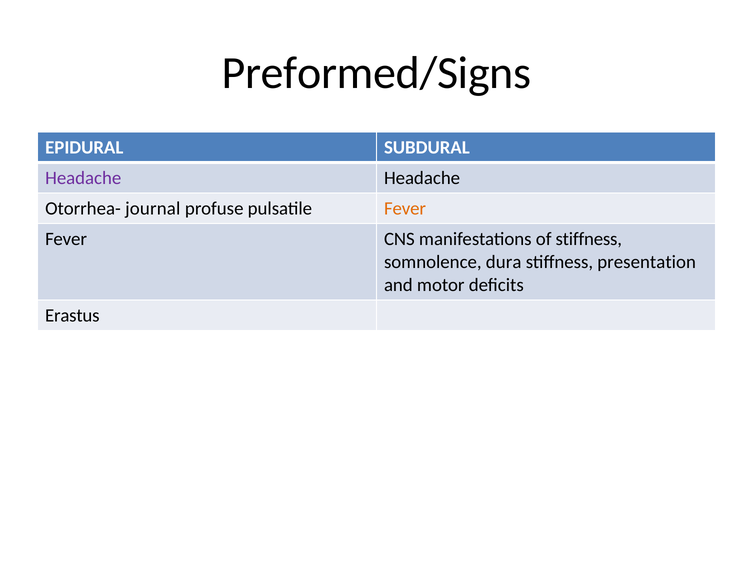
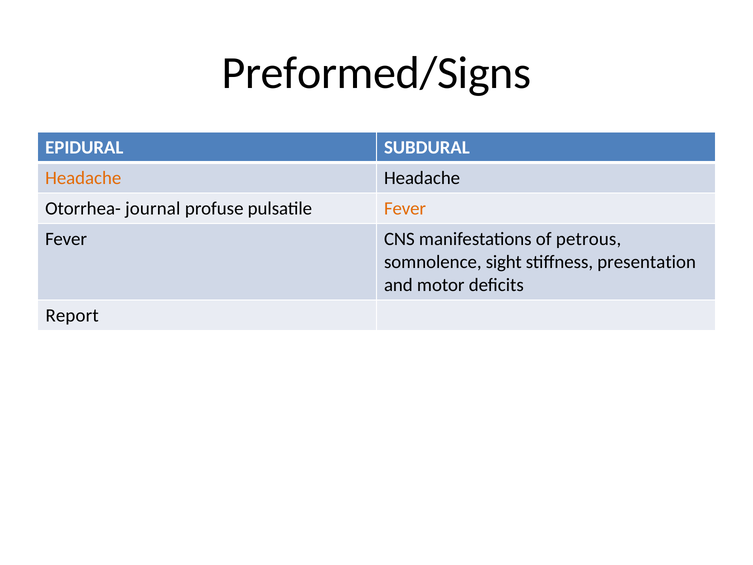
Headache at (83, 178) colour: purple -> orange
of stiffness: stiffness -> petrous
dura: dura -> sight
Erastus: Erastus -> Report
